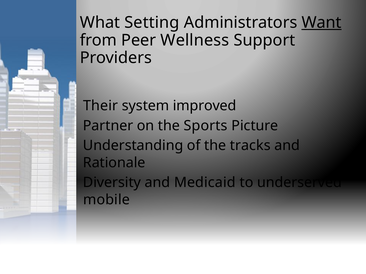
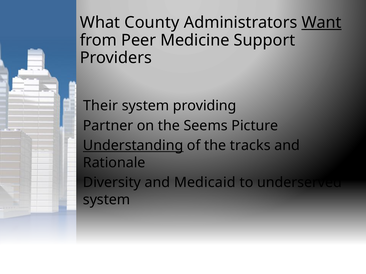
Setting: Setting -> County
Wellness: Wellness -> Medicine
improved: improved -> providing
Sports: Sports -> Seems
Understanding underline: none -> present
mobile at (107, 200): mobile -> system
